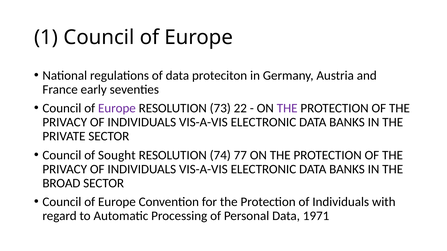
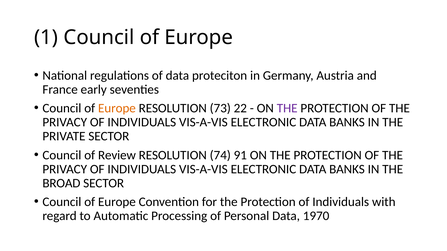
Europe at (117, 108) colour: purple -> orange
Sought: Sought -> Review
77: 77 -> 91
1971: 1971 -> 1970
